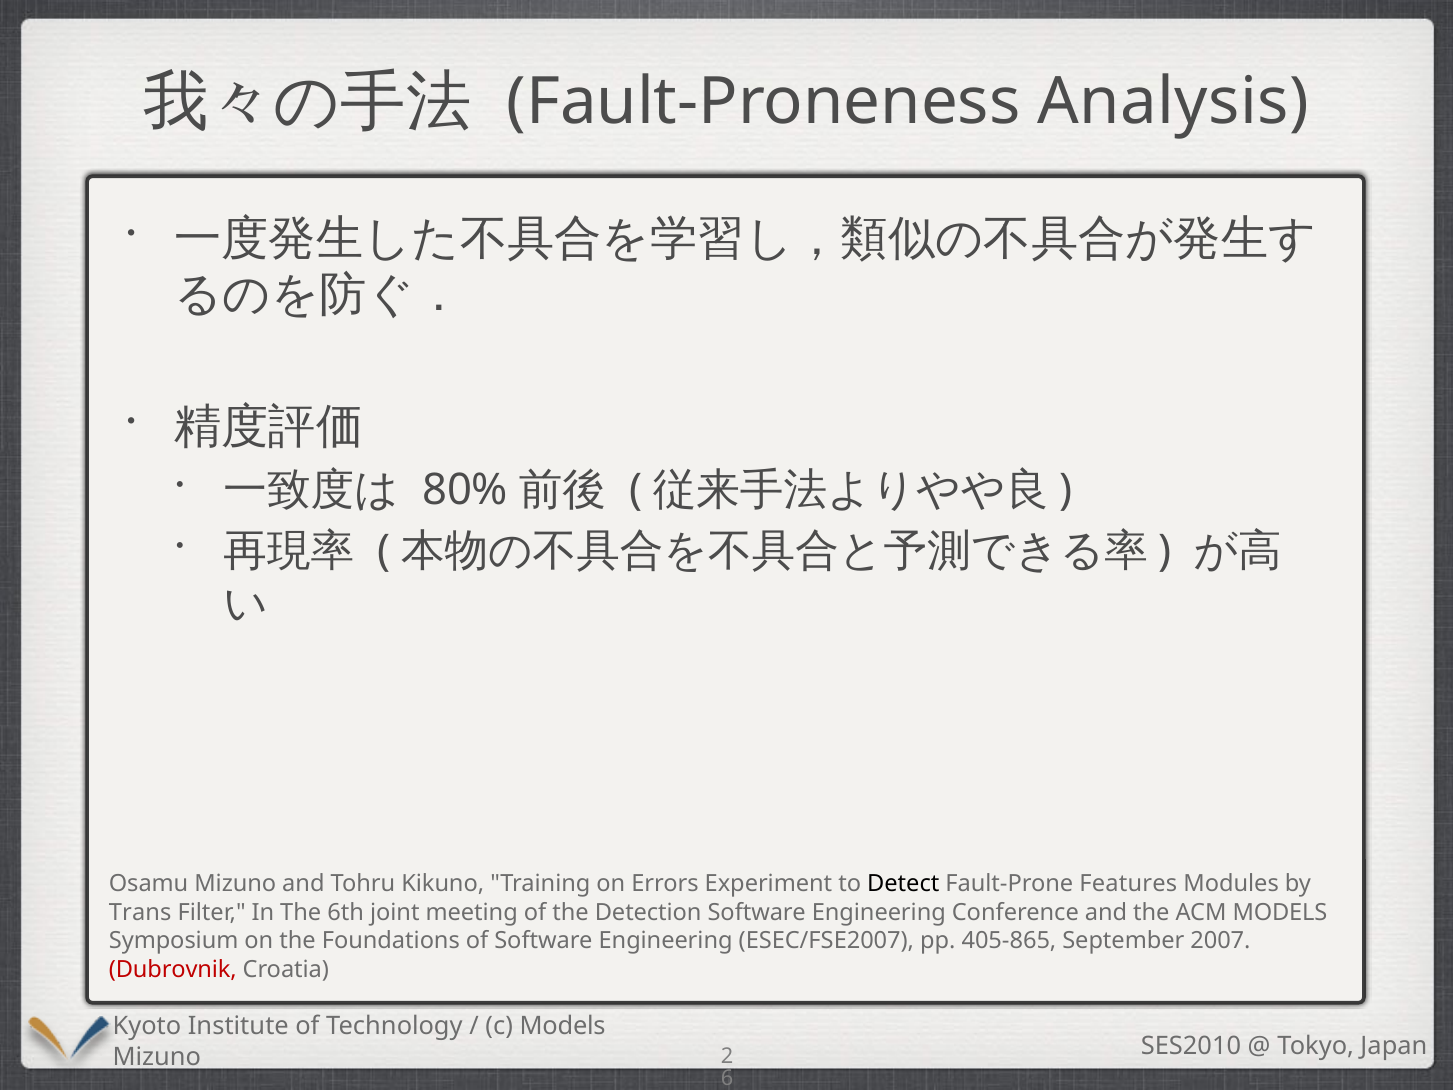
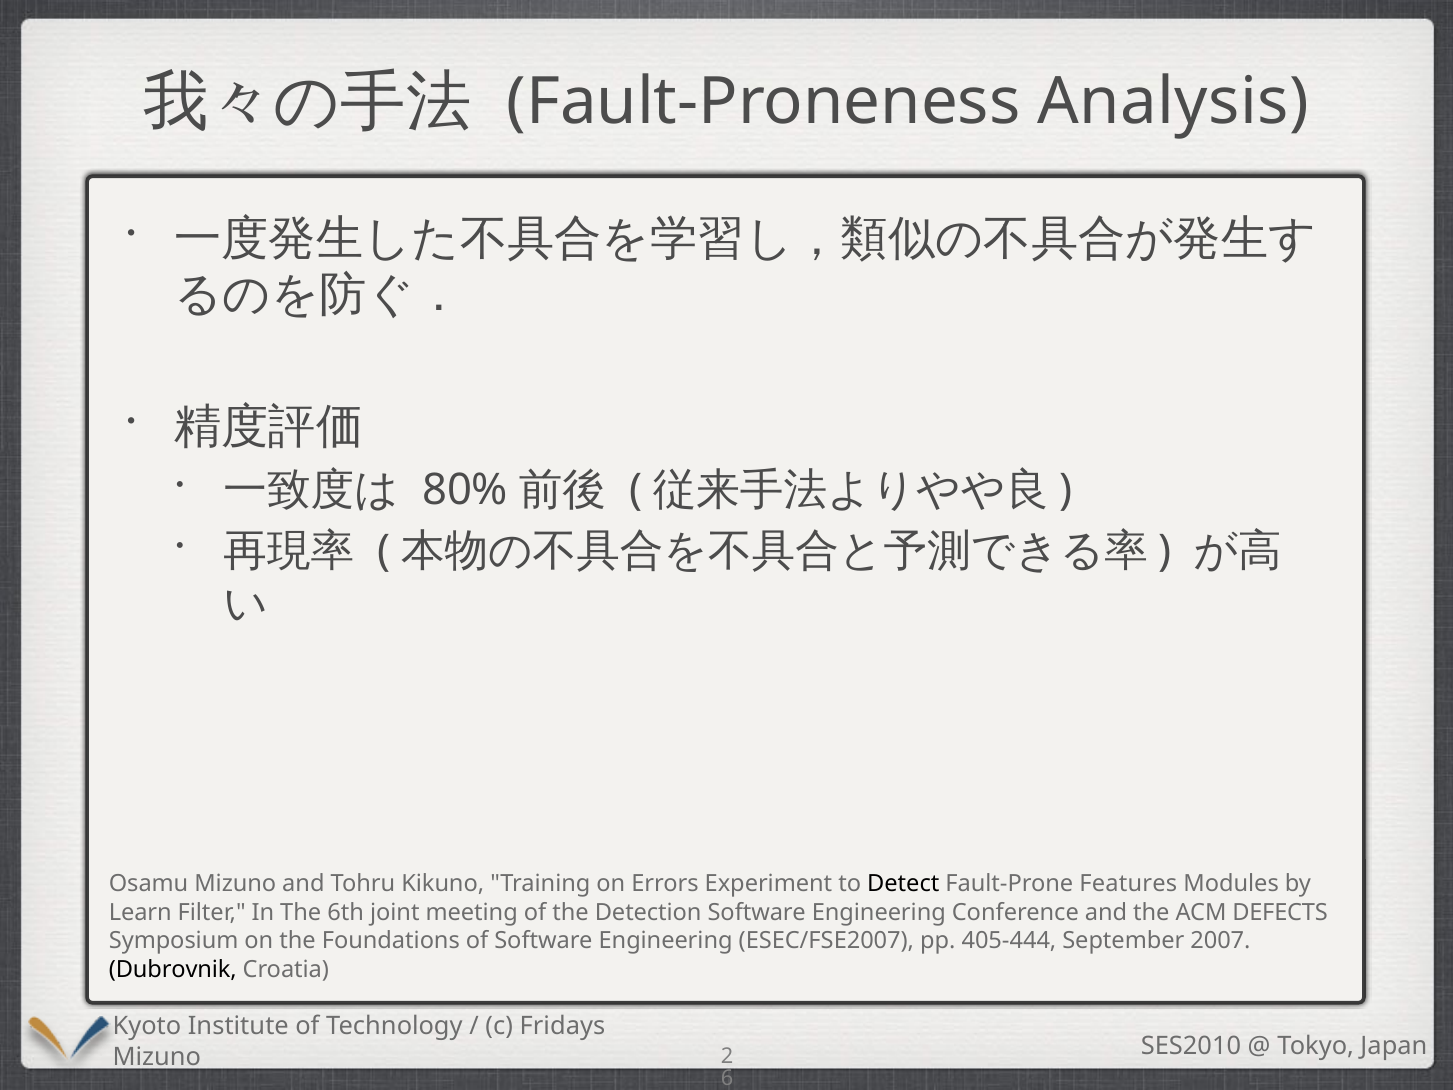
Trans: Trans -> Learn
ACM MODELS: MODELS -> DEFECTS
405-865: 405-865 -> 405-444
Dubrovnik colour: red -> black
Models at (563, 1026): Models -> Fridays
